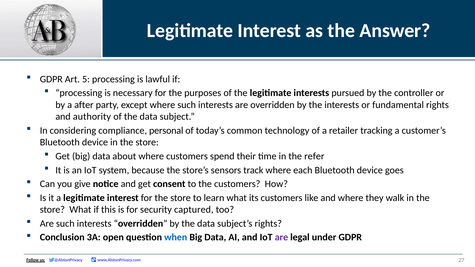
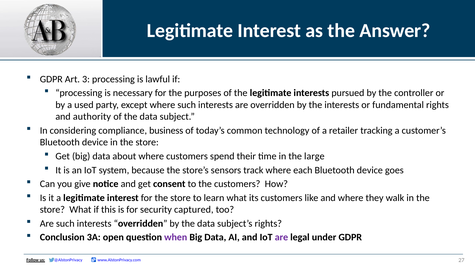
5: 5 -> 3
after: after -> used
personal: personal -> business
refer: refer -> large
when colour: blue -> purple
